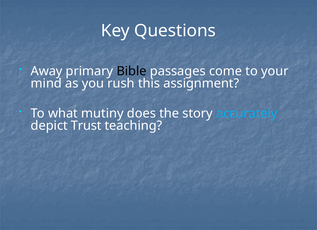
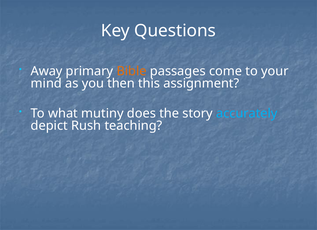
Bible colour: black -> orange
rush: rush -> then
Trust: Trust -> Rush
